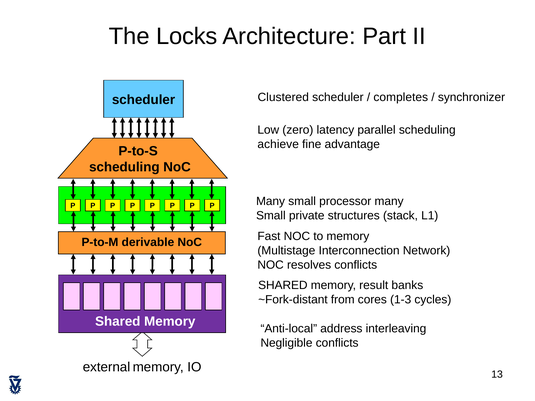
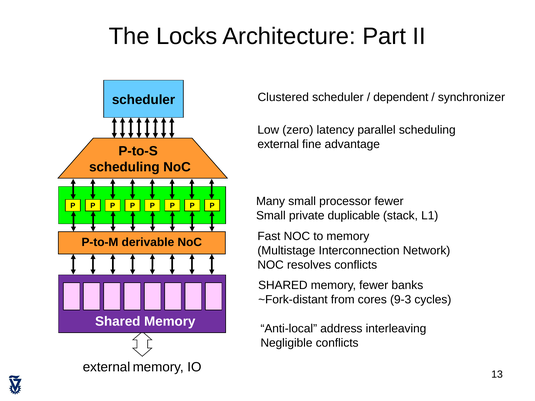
completes: completes -> dependent
achieve at (278, 144): achieve -> external
processor many: many -> fewer
structures: structures -> duplicable
memory result: result -> fewer
1-3: 1-3 -> 9-3
